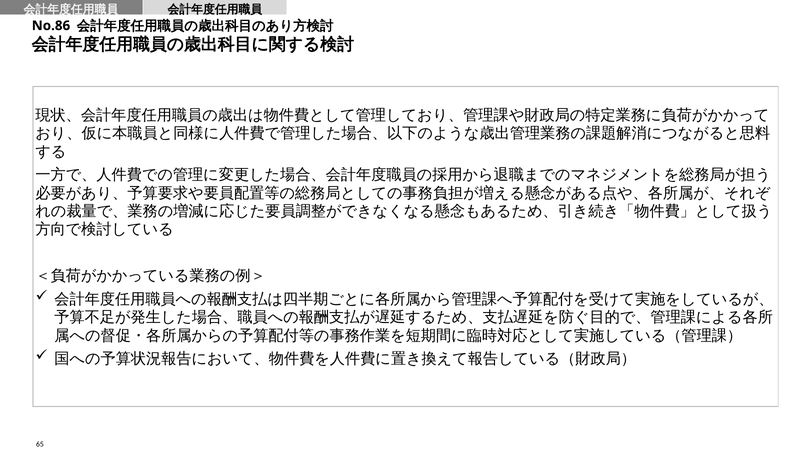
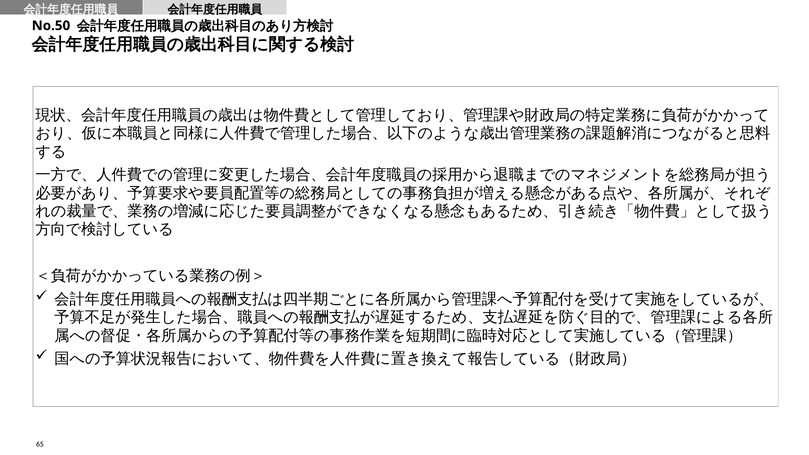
No.86: No.86 -> No.50
